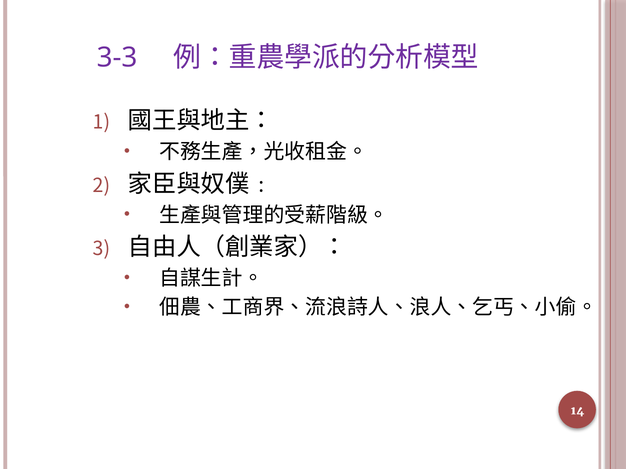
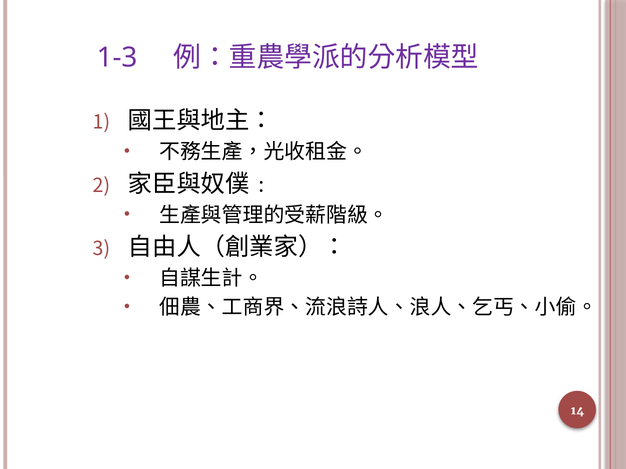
3-3: 3-3 -> 1-3
